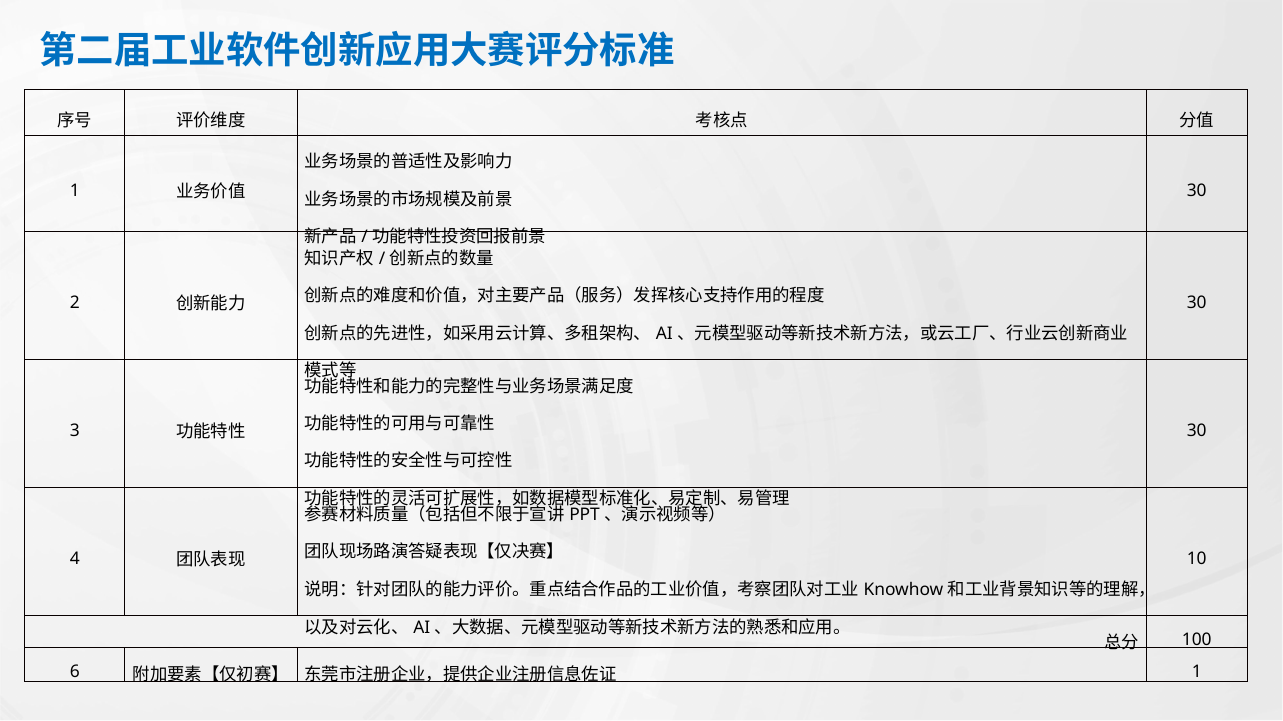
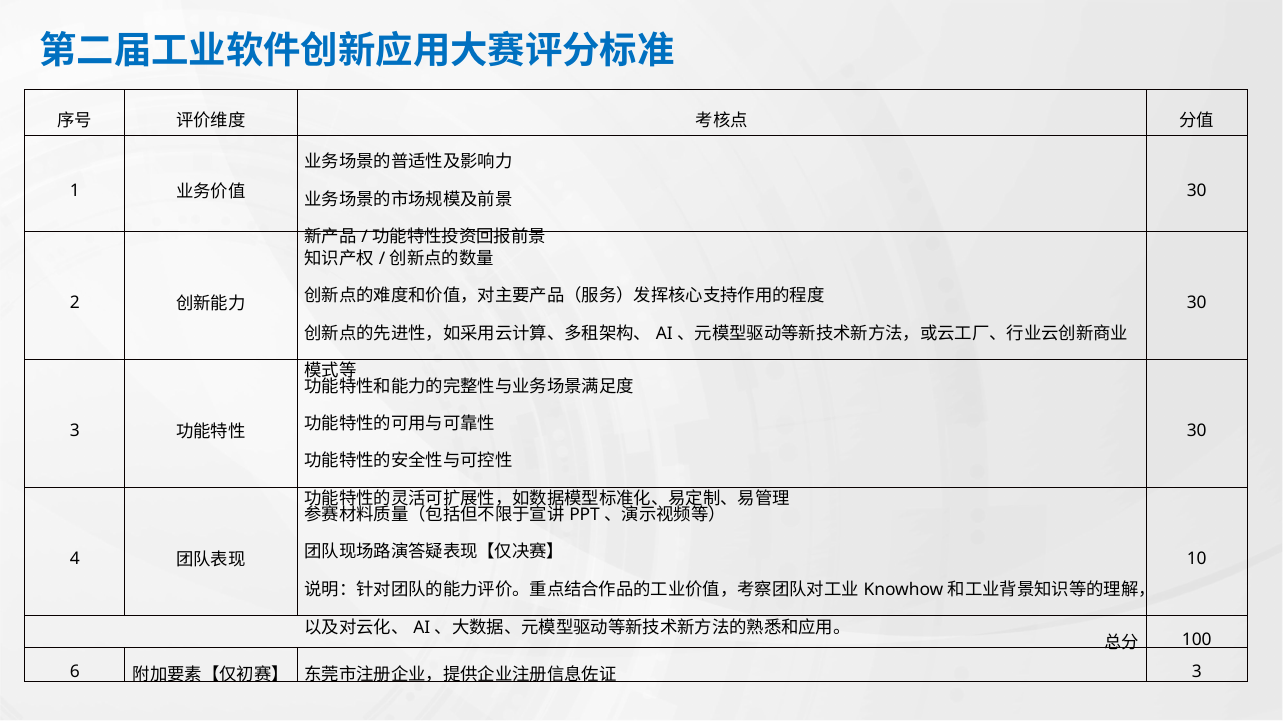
1 at (1197, 673): 1 -> 3
